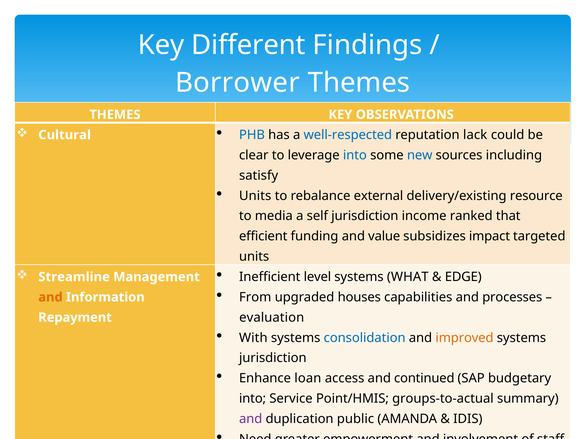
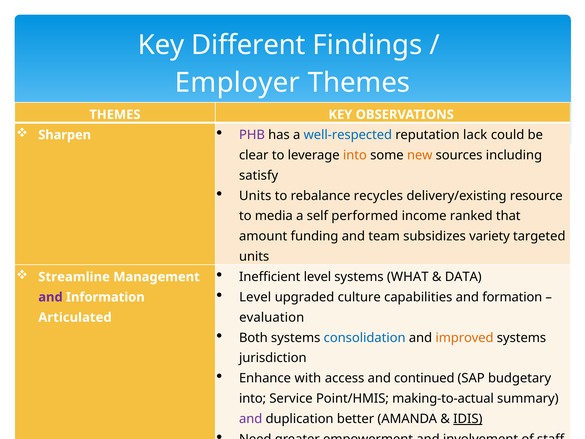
Borrower: Borrower -> Employer
Cultural: Cultural -> Sharpen
PHB colour: blue -> purple
into at (355, 155) colour: blue -> orange
new colour: blue -> orange
external: external -> recycles
self jurisdiction: jurisdiction -> performed
efficient: efficient -> amount
value: value -> team
impact: impact -> variety
EDGE: EDGE -> DATA
From at (255, 297): From -> Level
houses: houses -> culture
processes: processes -> formation
and at (50, 297) colour: orange -> purple
Repayment: Repayment -> Articulated
With: With -> Both
loan: loan -> with
groups-to-actual: groups-to-actual -> making-to-actual
public: public -> better
IDIS underline: none -> present
